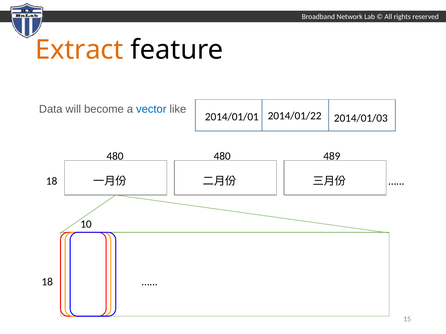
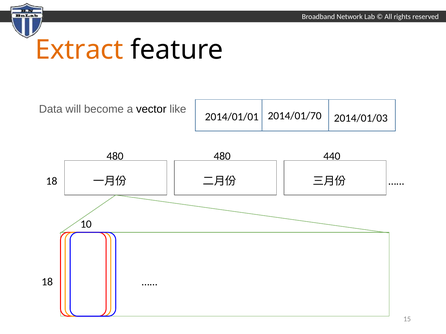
vector colour: blue -> black
2014/01/22: 2014/01/22 -> 2014/01/70
489: 489 -> 440
